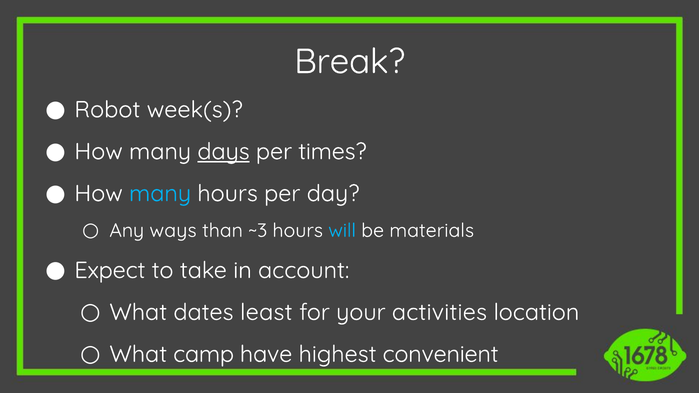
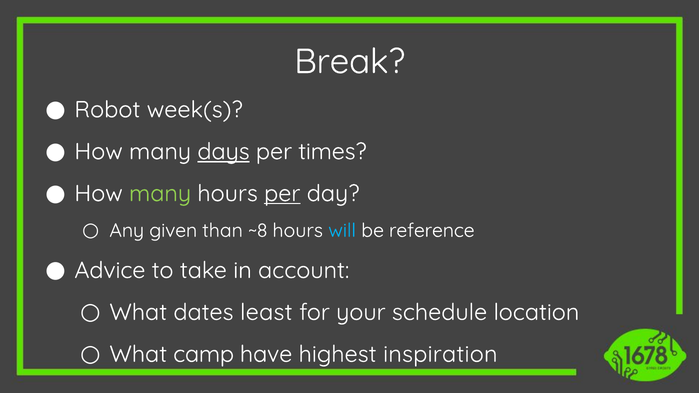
many at (160, 194) colour: light blue -> light green
per at (282, 194) underline: none -> present
ways: ways -> given
~3: ~3 -> ~8
materials: materials -> reference
Expect: Expect -> Advice
activities: activities -> schedule
convenient: convenient -> inspiration
